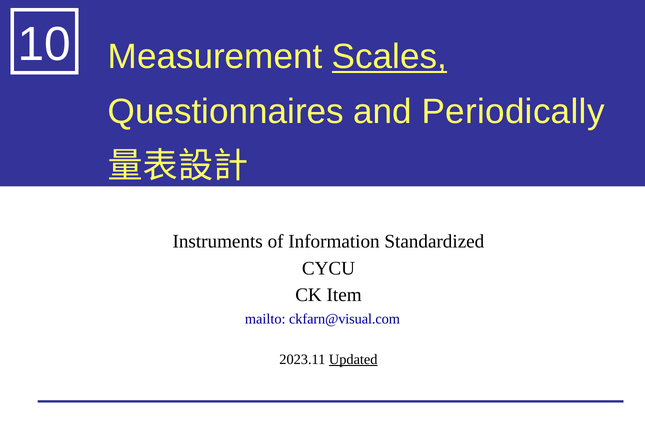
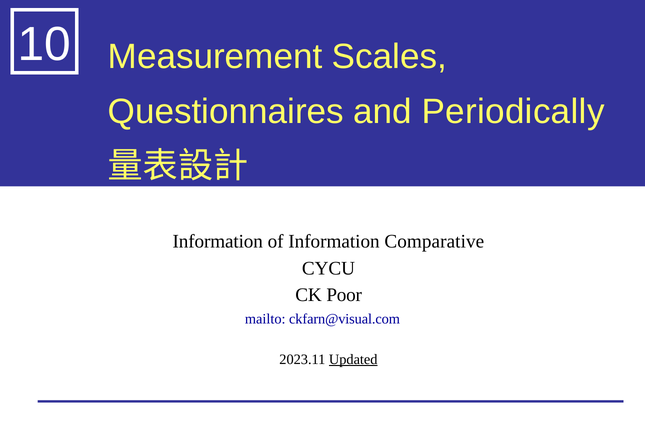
Scales underline: present -> none
Instruments at (218, 241): Instruments -> Information
Standardized: Standardized -> Comparative
Item: Item -> Poor
